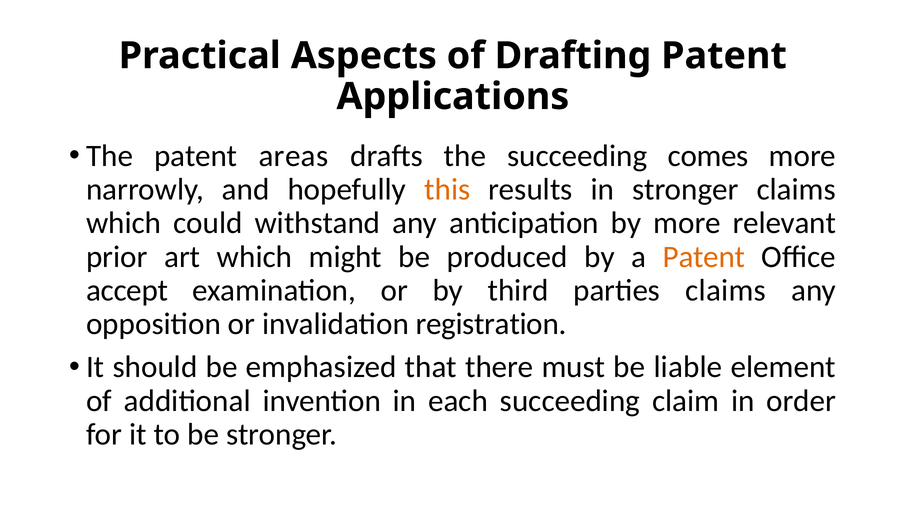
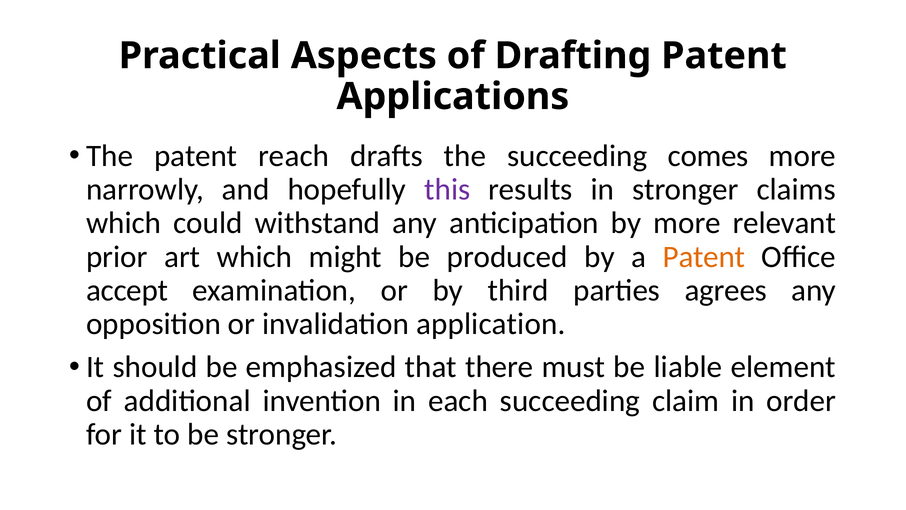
areas: areas -> reach
this colour: orange -> purple
parties claims: claims -> agrees
registration: registration -> application
